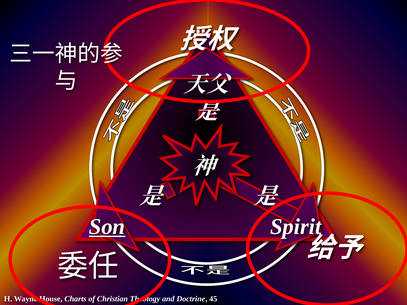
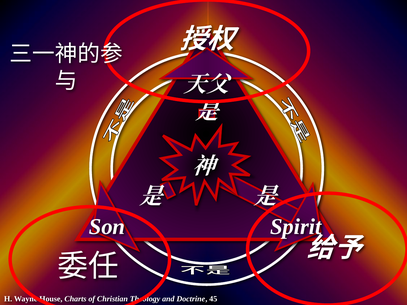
Son underline: present -> none
